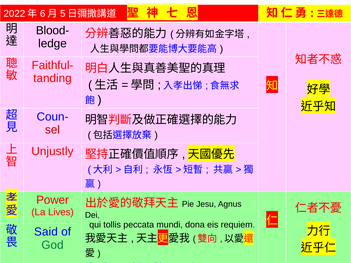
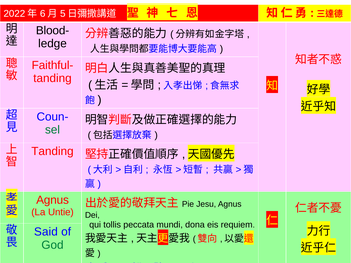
sel colour: red -> green
Unjustly at (52, 152): Unjustly -> Tanding
Power at (53, 200): Power -> Agnus
Lives: Lives -> Untie
